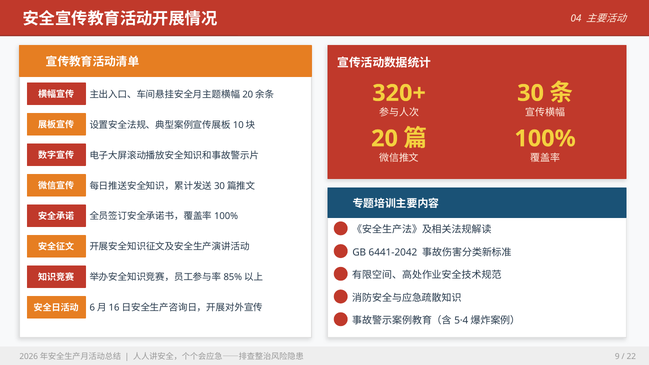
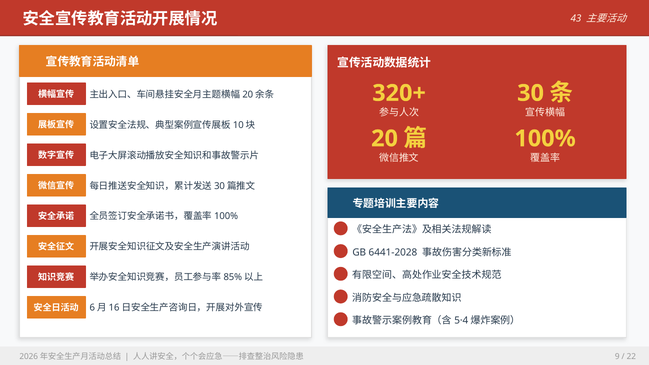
04: 04 -> 43
6441-2042: 6441-2042 -> 6441-2028
